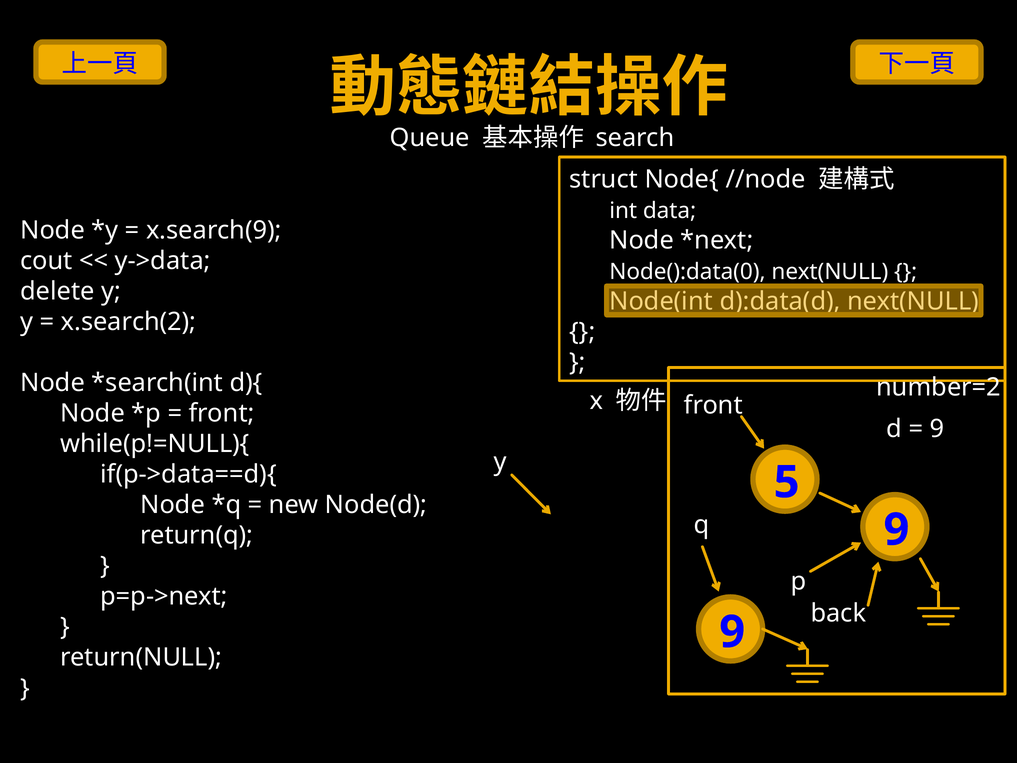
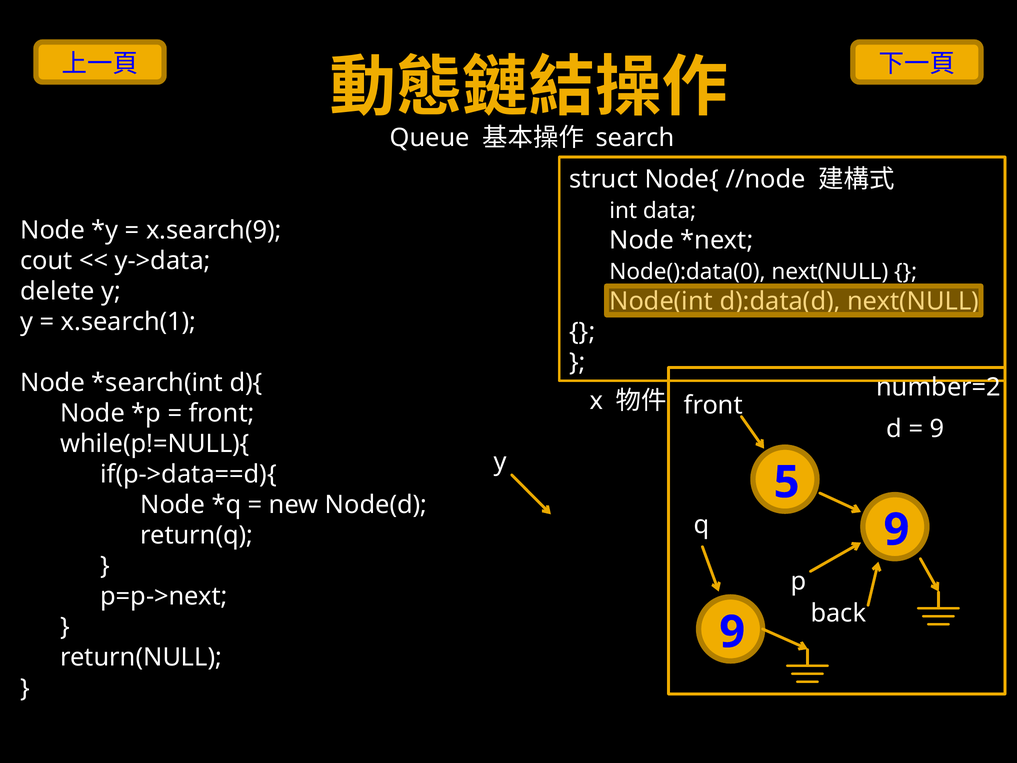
x.search(2: x.search(2 -> x.search(1
